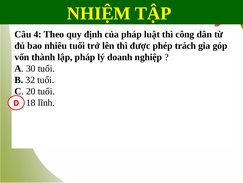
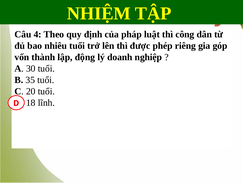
trách: trách -> riêng
lập pháp: pháp -> động
32: 32 -> 35
